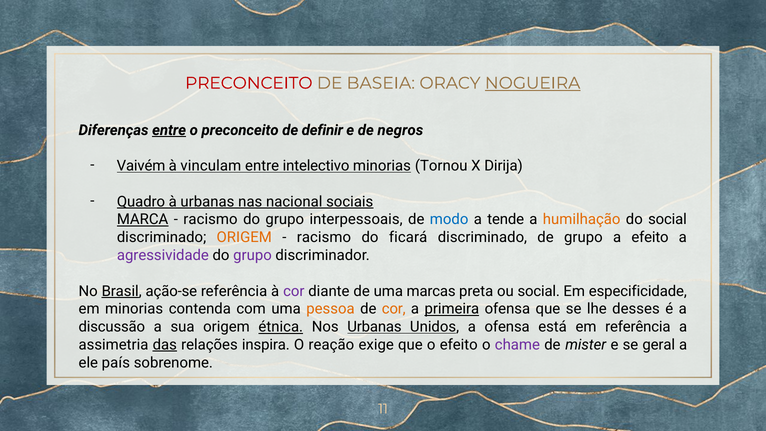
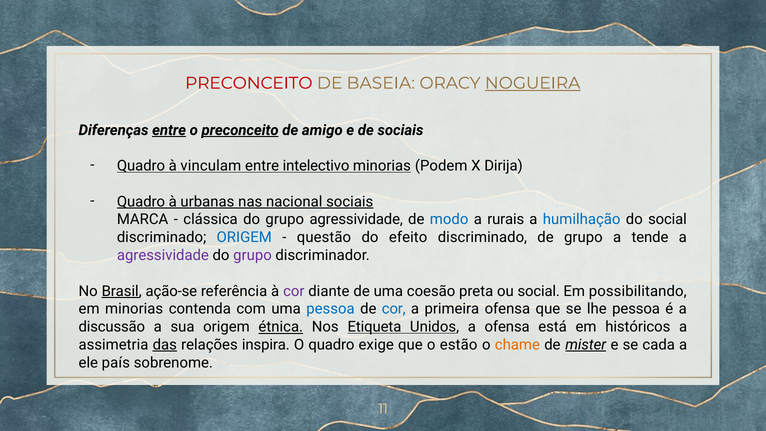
preconceito at (240, 130) underline: none -> present
definir: definir -> amigo
de negros: negros -> sociais
Vaivém at (141, 166): Vaivém -> Quadro
Tornou: Tornou -> Podem
MARCA underline: present -> none
racismo at (210, 220): racismo -> clássica
grupo interpessoais: interpessoais -> agressividade
tende: tende -> rurais
humilhação colour: orange -> blue
ORIGEM at (244, 237) colour: orange -> blue
racismo at (324, 237): racismo -> questão
ficará: ficará -> efeito
a efeito: efeito -> tende
marcas: marcas -> coesão
especificidade: especificidade -> possibilitando
pessoa at (330, 309) colour: orange -> blue
cor at (394, 309) colour: orange -> blue
primeira underline: present -> none
lhe desses: desses -> pessoa
Nos Urbanas: Urbanas -> Etiqueta
em referência: referência -> históricos
O reação: reação -> quadro
o efeito: efeito -> estão
chame colour: purple -> orange
mister underline: none -> present
geral: geral -> cada
